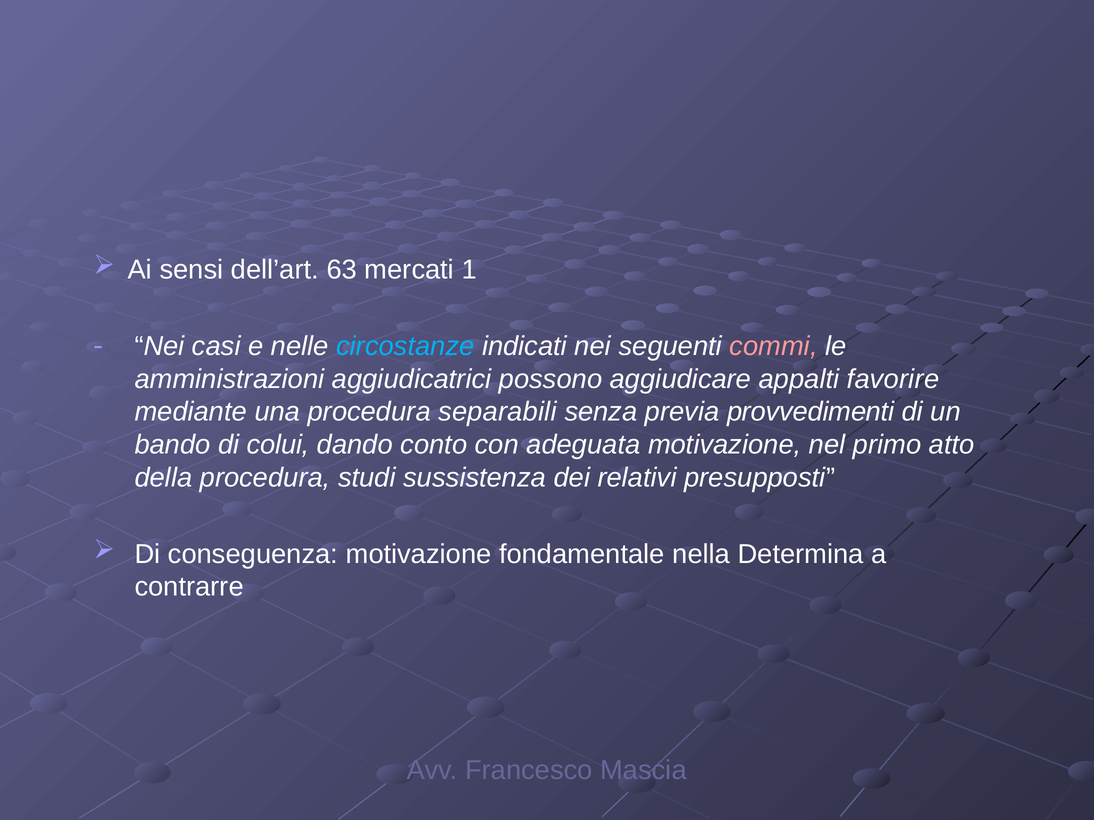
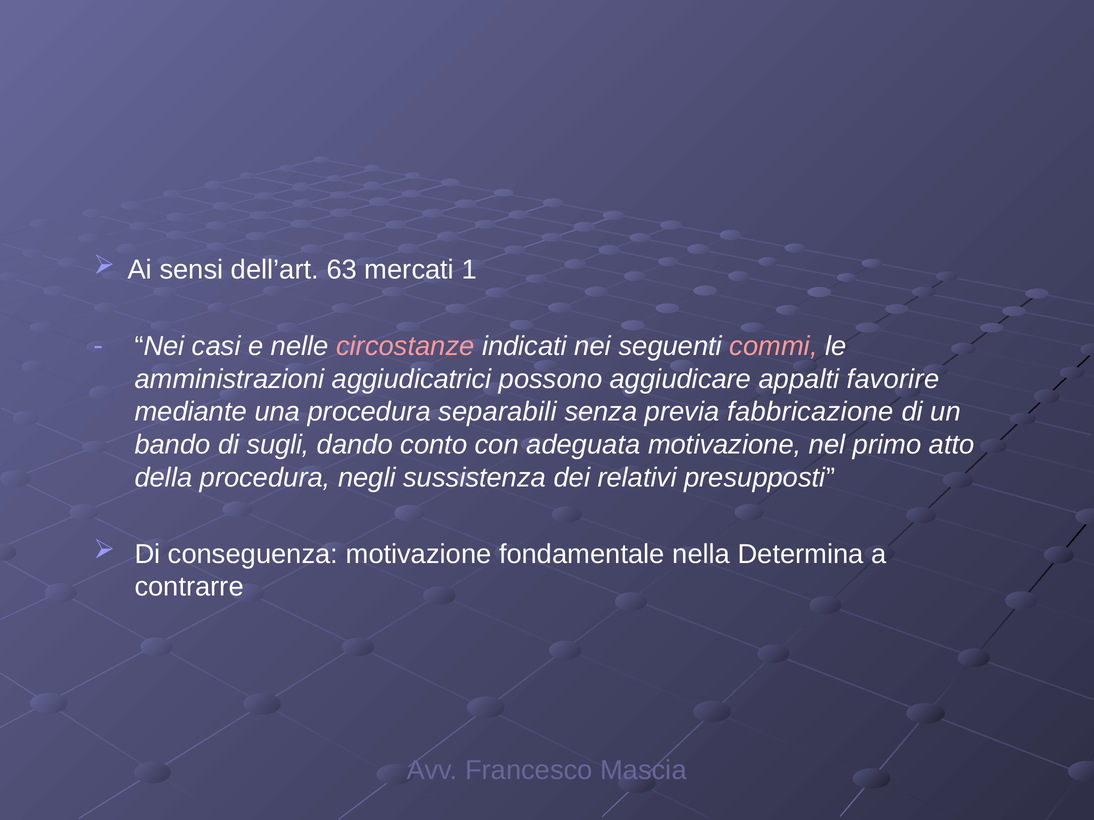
circostanze colour: light blue -> pink
provvedimenti: provvedimenti -> fabbricazione
colui: colui -> sugli
studi: studi -> negli
